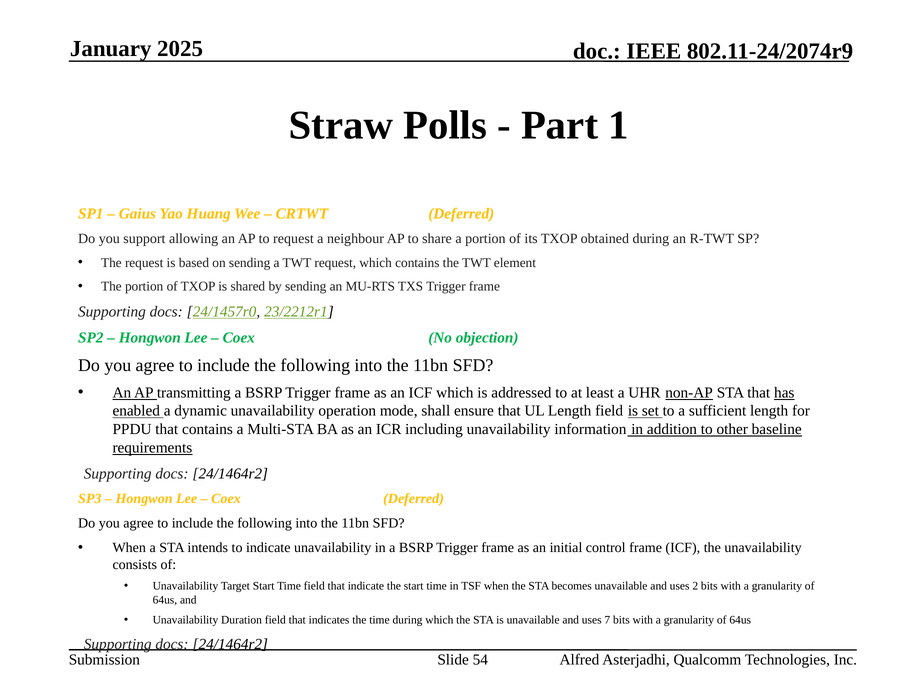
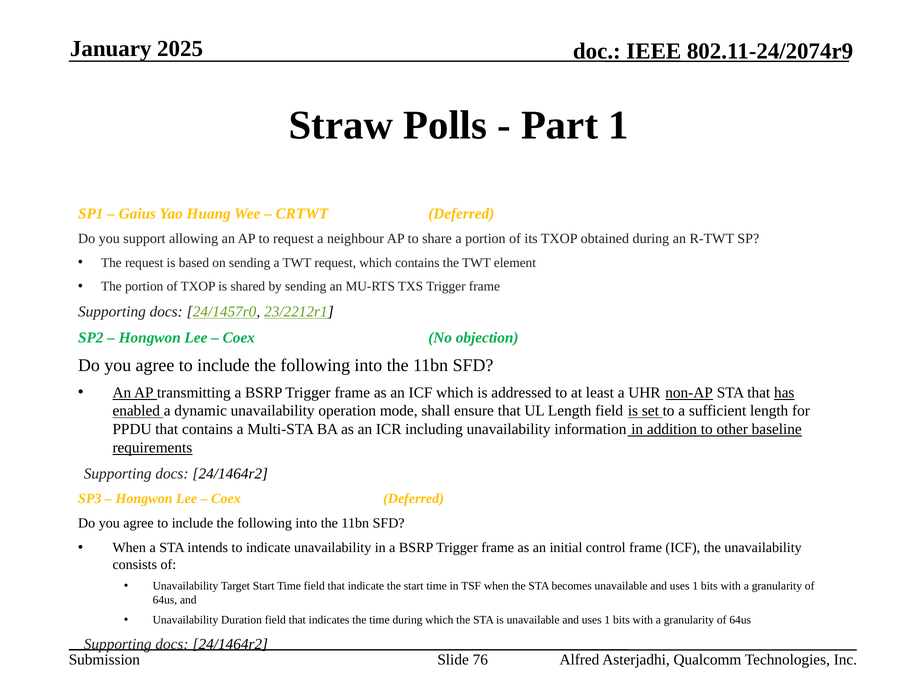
2 at (695, 586): 2 -> 1
7 at (607, 620): 7 -> 1
54: 54 -> 76
